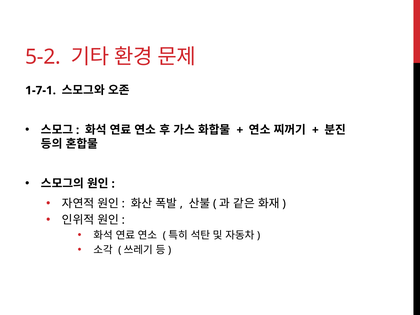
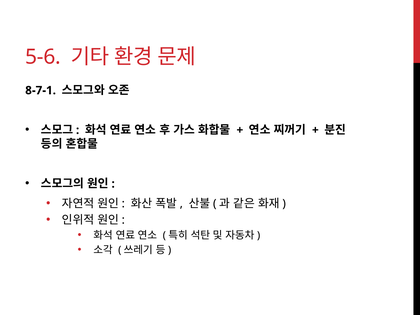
5-2: 5-2 -> 5-6
1-7-1: 1-7-1 -> 8-7-1
